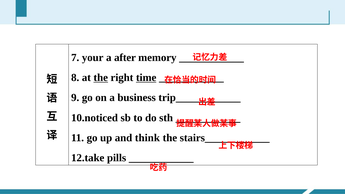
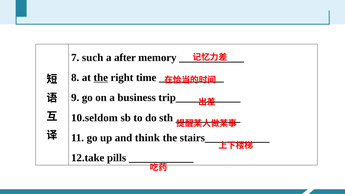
your: your -> such
time underline: present -> none
10.noticed: 10.noticed -> 10.seldom
